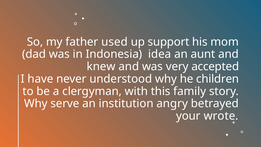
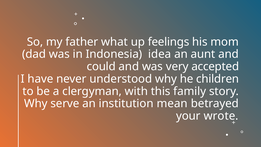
used: used -> what
support: support -> feelings
knew: knew -> could
angry: angry -> mean
